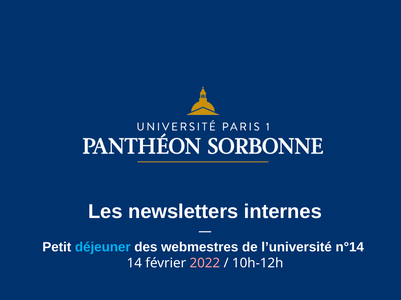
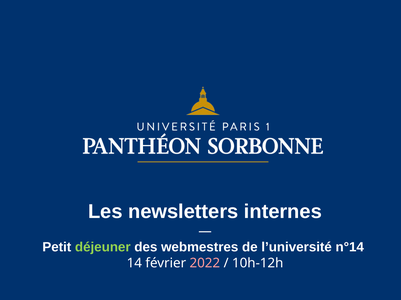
déjeuner colour: light blue -> light green
